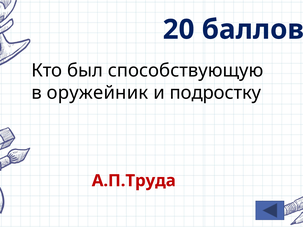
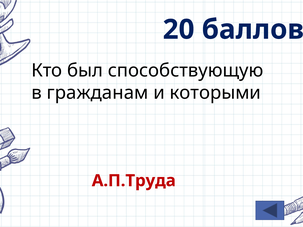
оружейник: оружейник -> гражданам
подростку: подростку -> которыми
